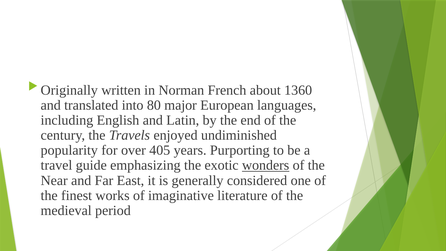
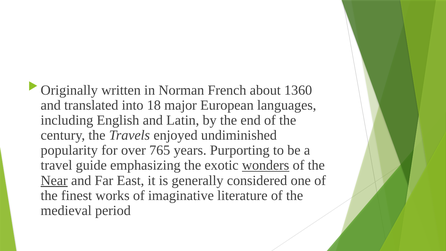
80: 80 -> 18
405: 405 -> 765
Near underline: none -> present
